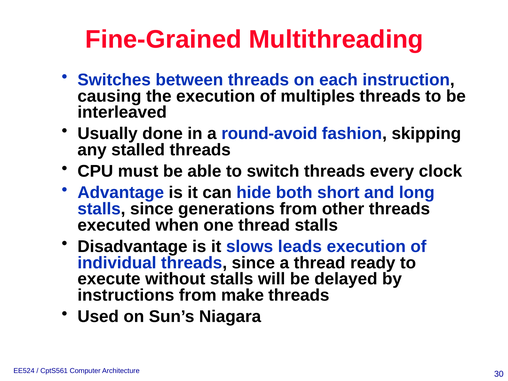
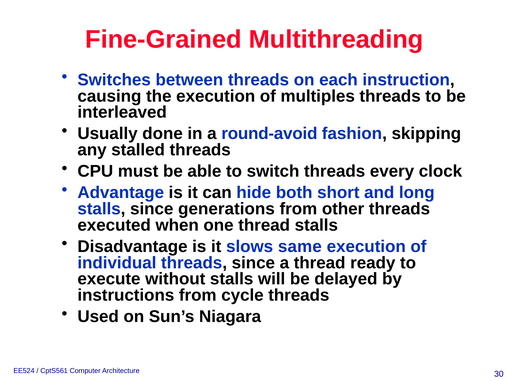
leads: leads -> same
make: make -> cycle
